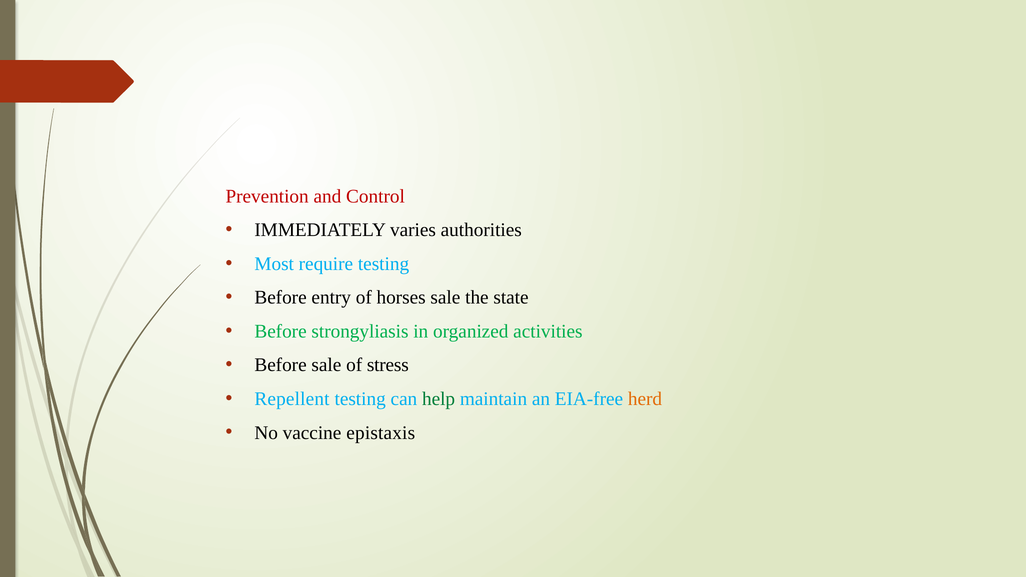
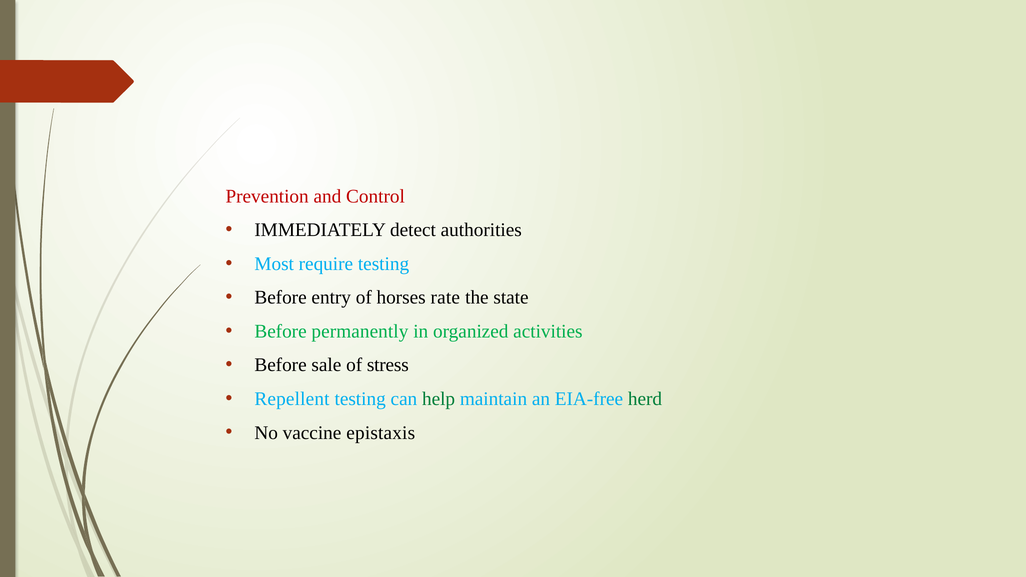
varies: varies -> detect
horses sale: sale -> rate
strongyliasis: strongyliasis -> permanently
herd colour: orange -> green
